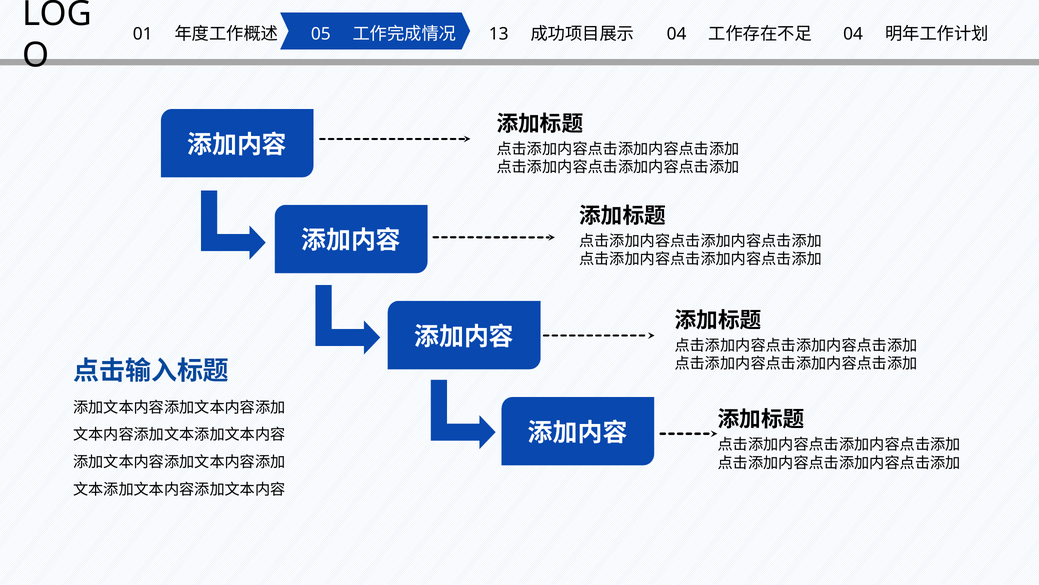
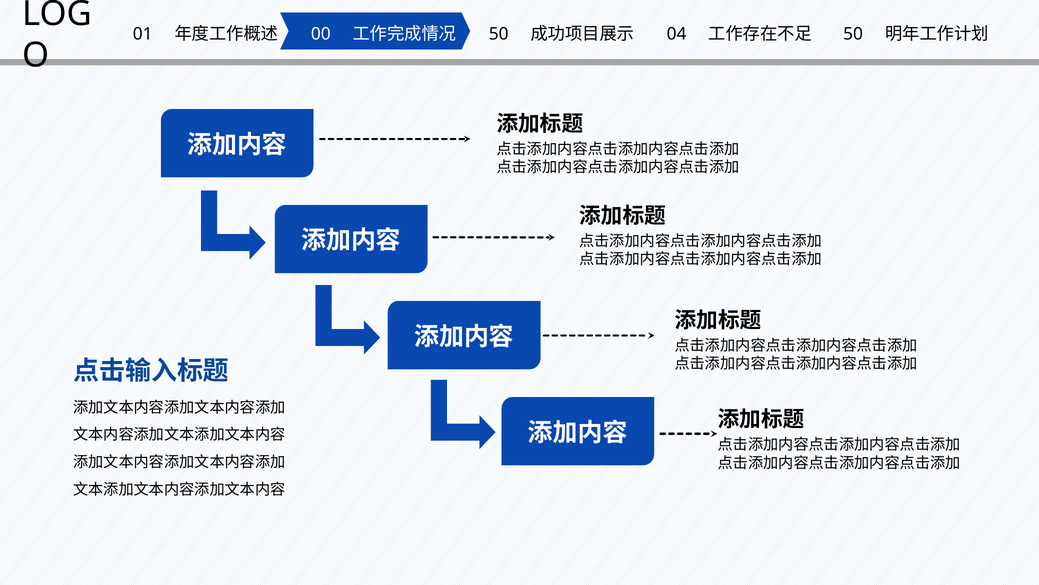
05: 05 -> 00
13 at (499, 34): 13 -> 50
04 at (853, 34): 04 -> 50
